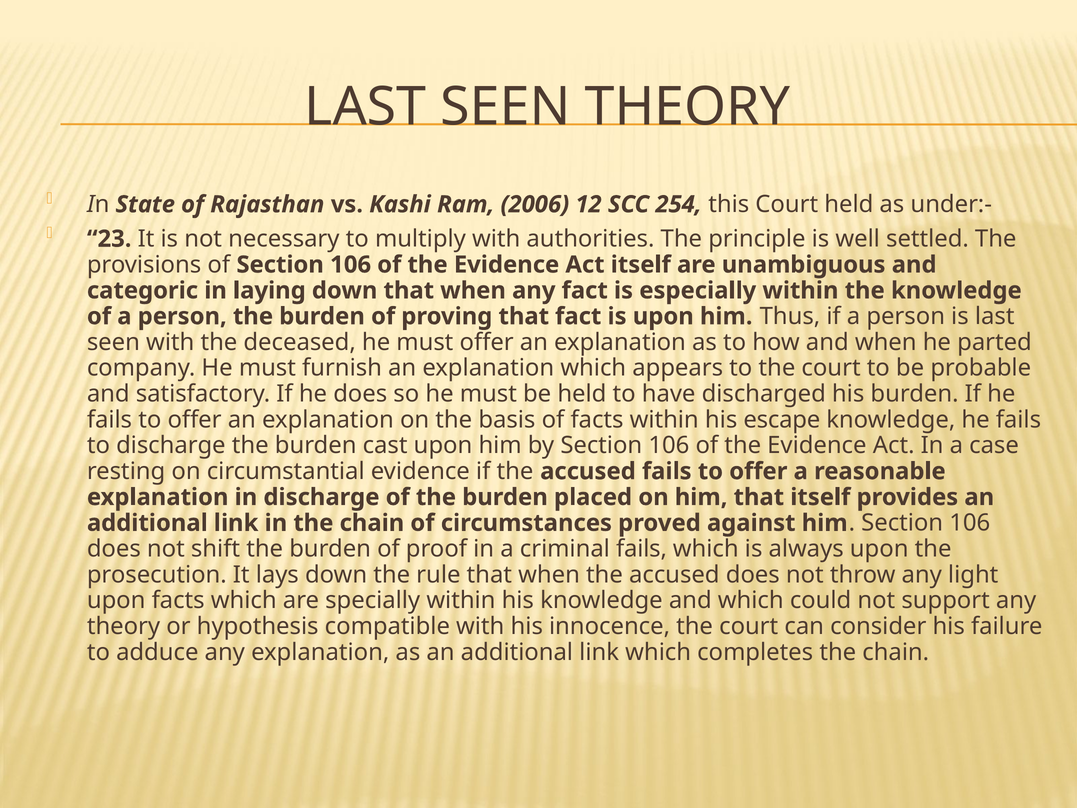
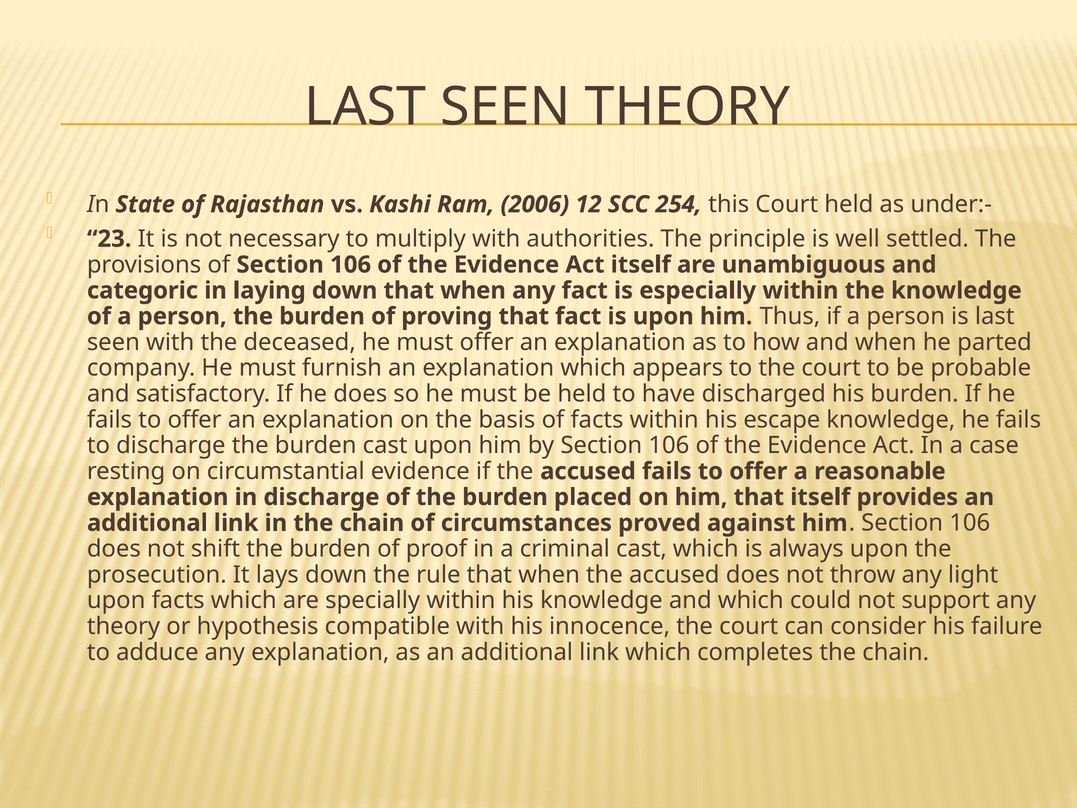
criminal fails: fails -> cast
